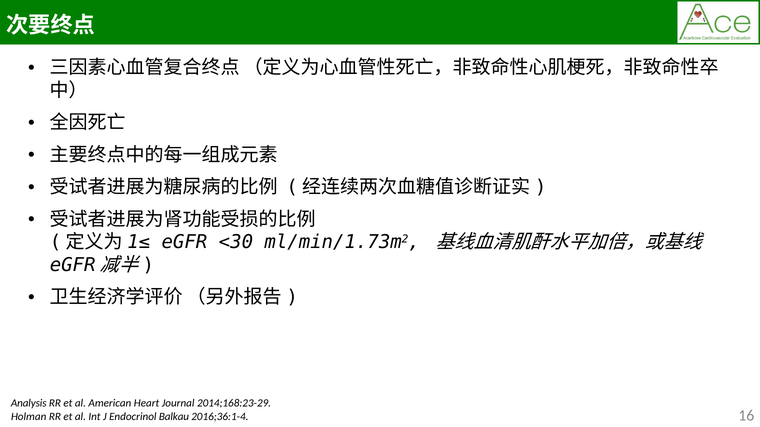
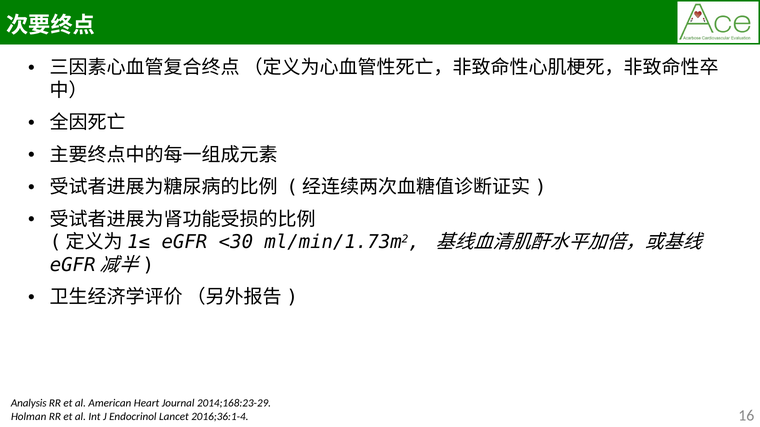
Balkau: Balkau -> Lancet
